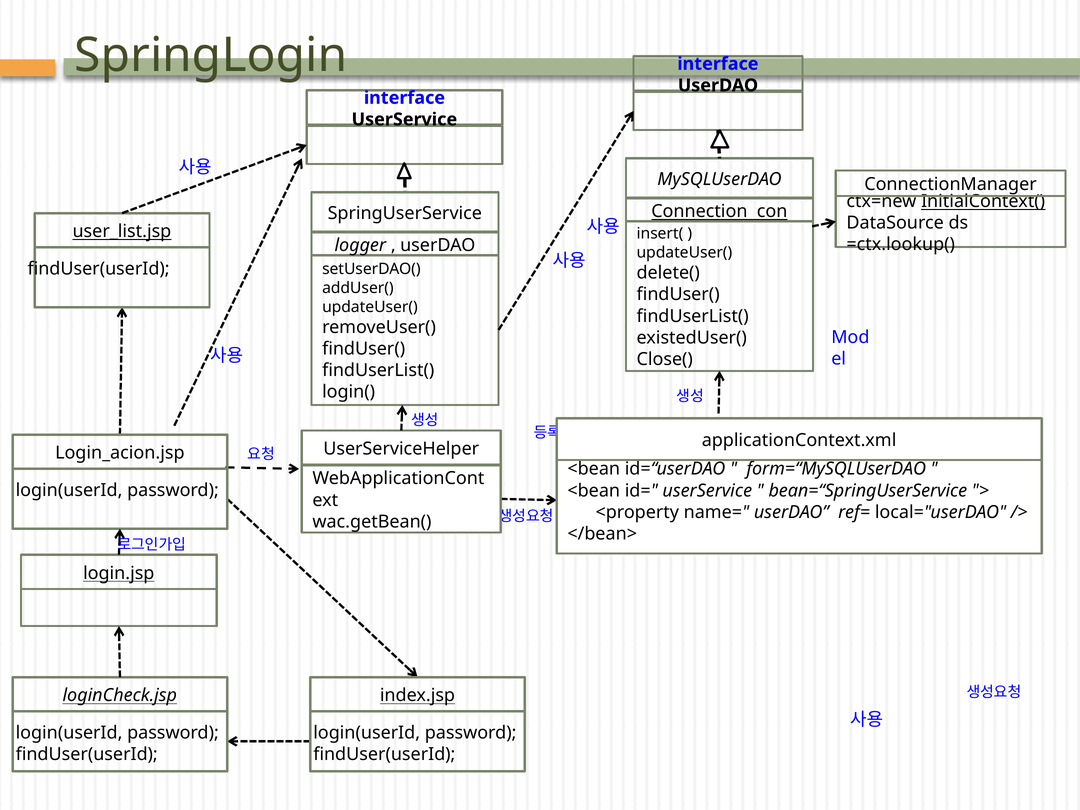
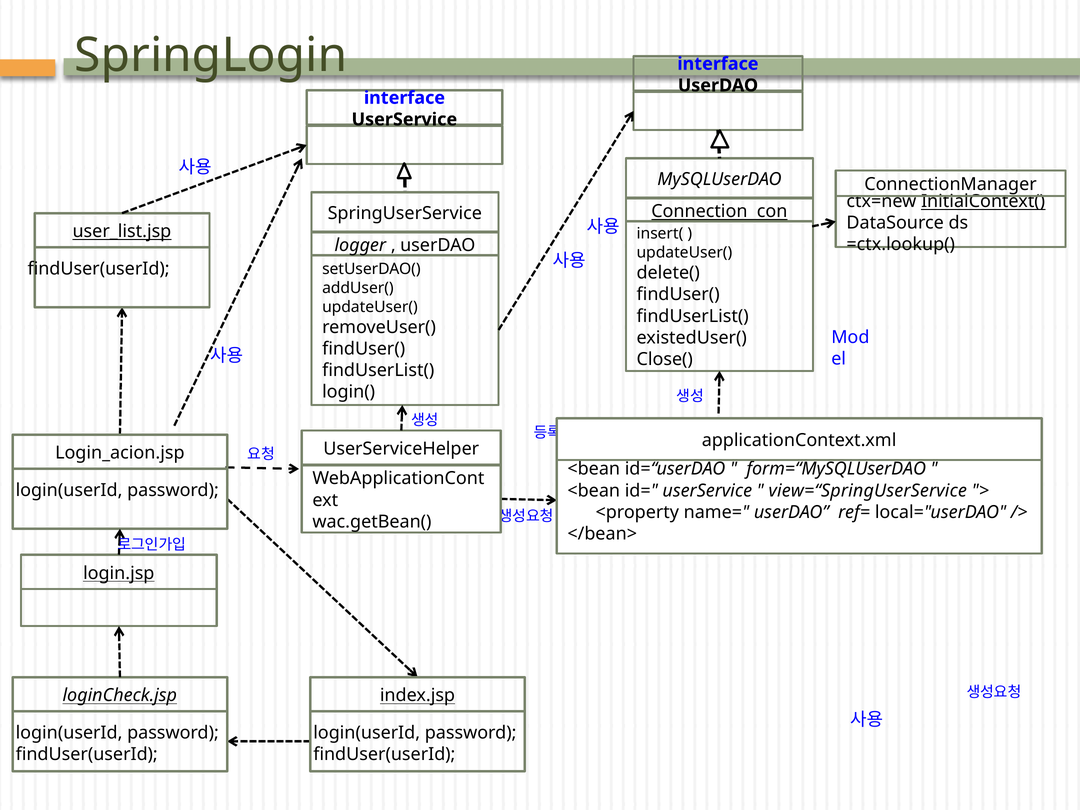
bean=“SpringUserService: bean=“SpringUserService -> view=“SpringUserService
